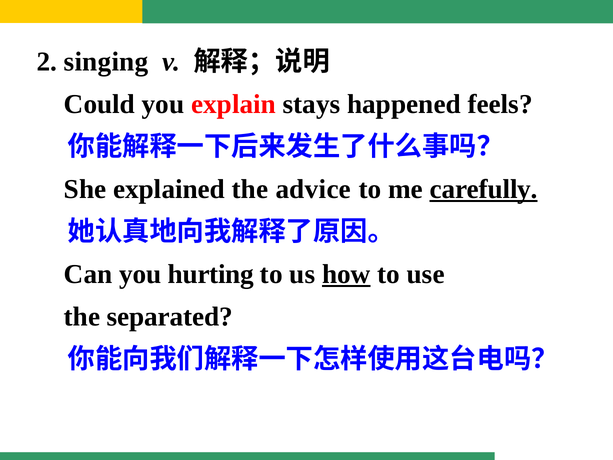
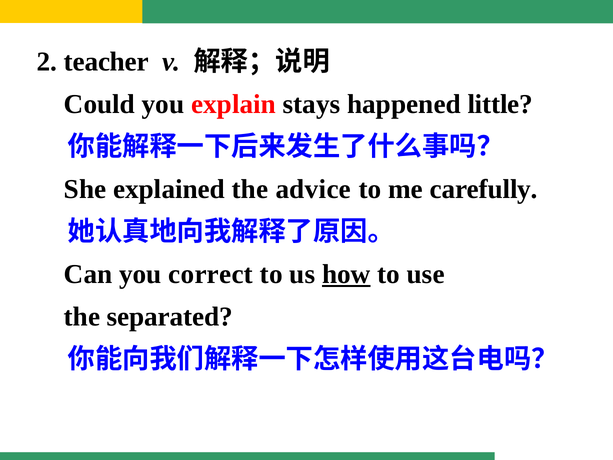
singing: singing -> teacher
feels: feels -> little
carefully underline: present -> none
hurting: hurting -> correct
